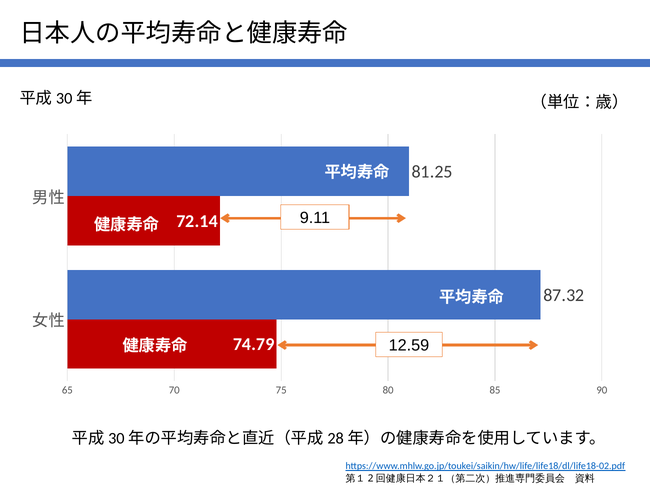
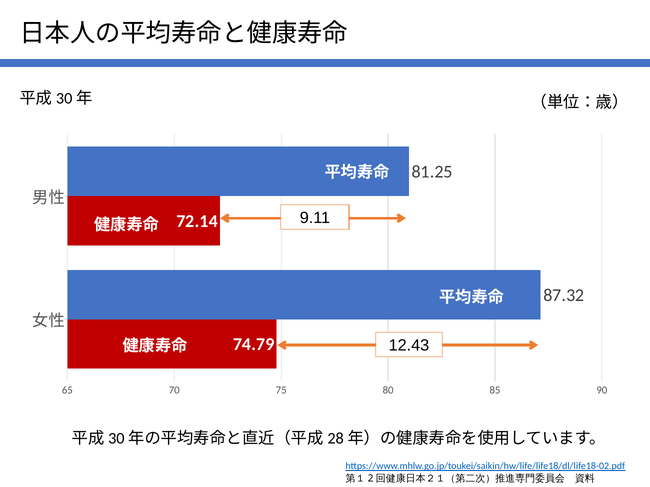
12.59: 12.59 -> 12.43
